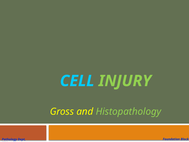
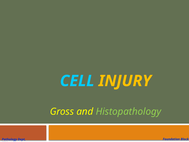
INJURY colour: light green -> yellow
